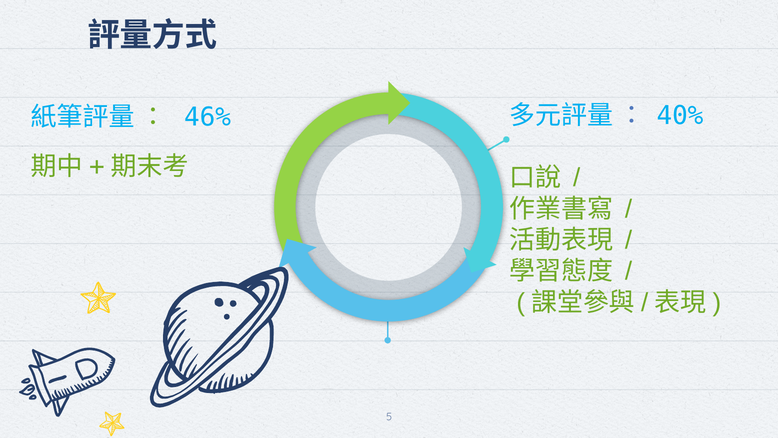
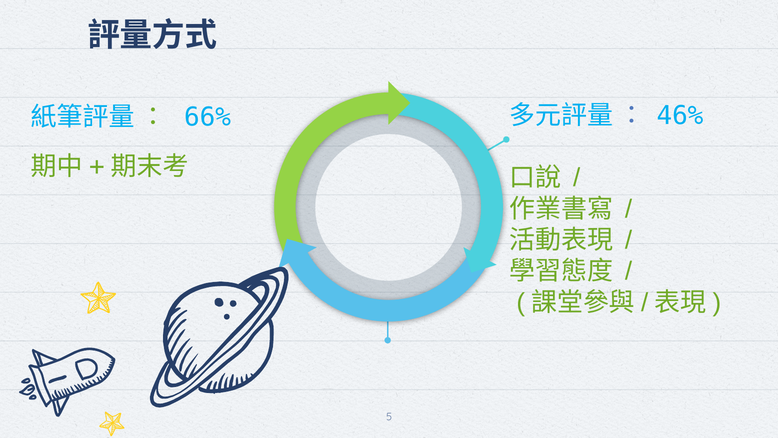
40%: 40% -> 46%
46%: 46% -> 66%
